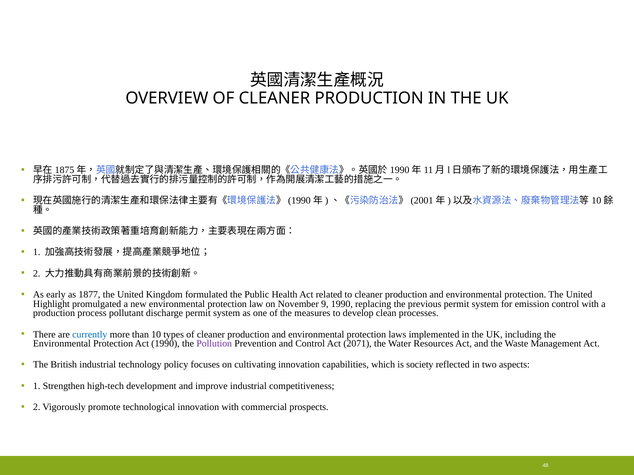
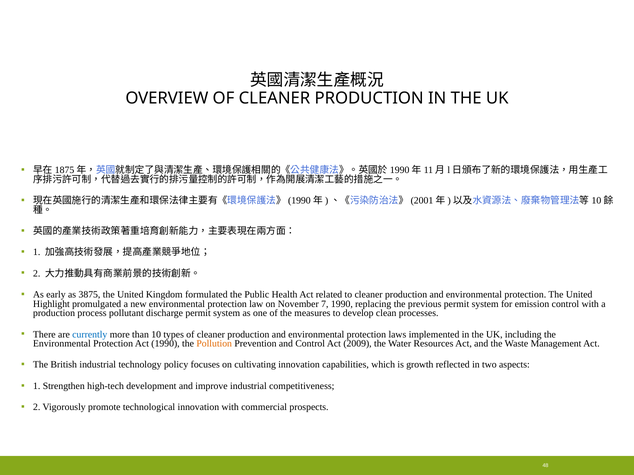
1877: 1877 -> 3875
9: 9 -> 7
Pollution colour: purple -> orange
2071: 2071 -> 2009
society: society -> growth
